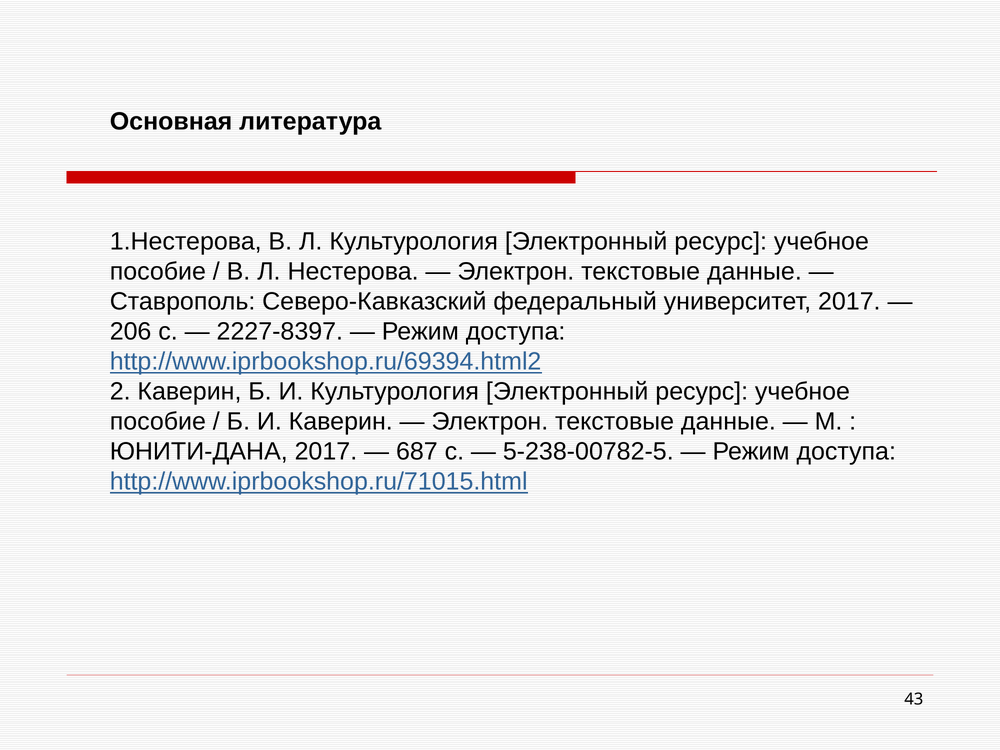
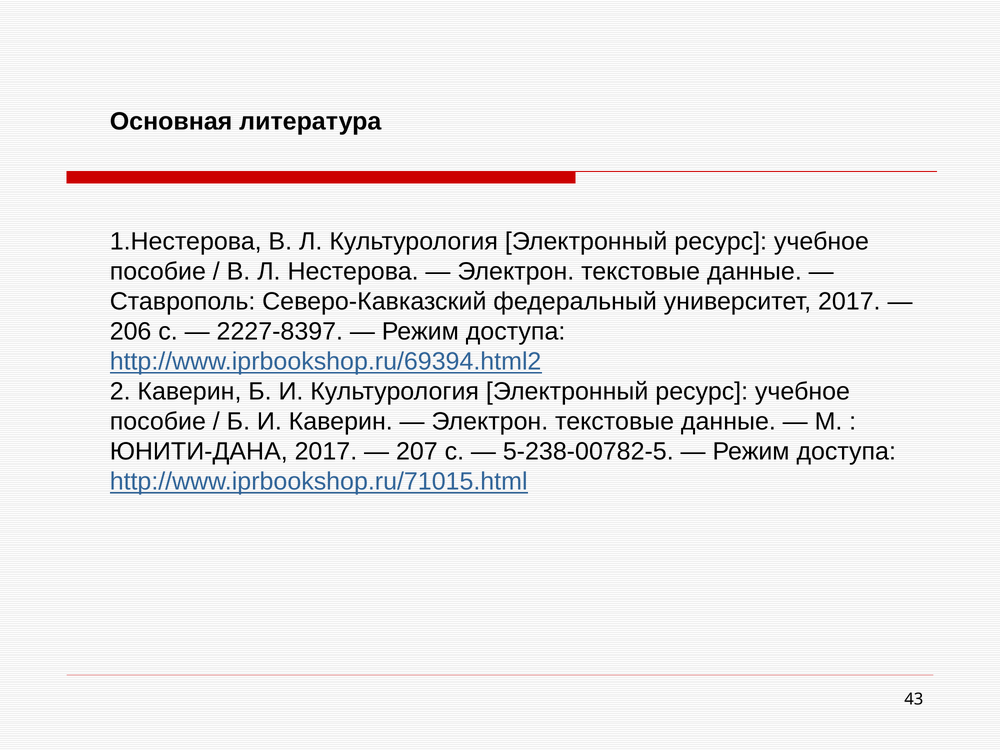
687: 687 -> 207
